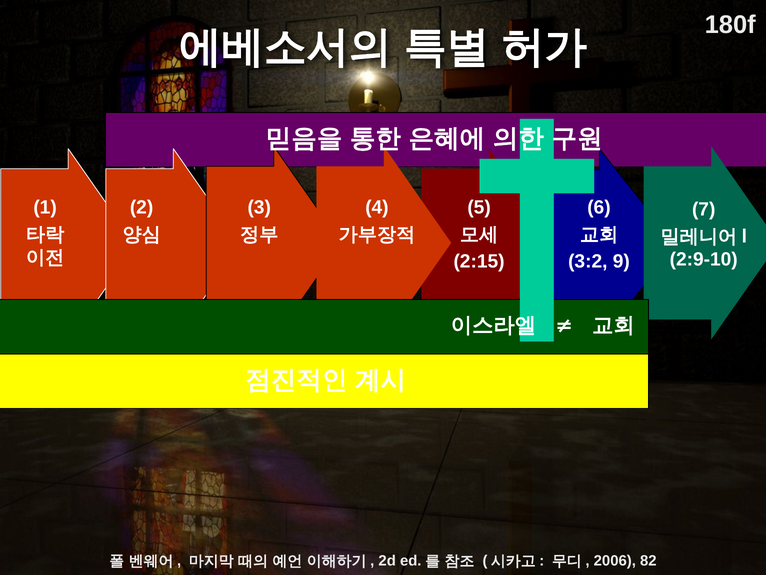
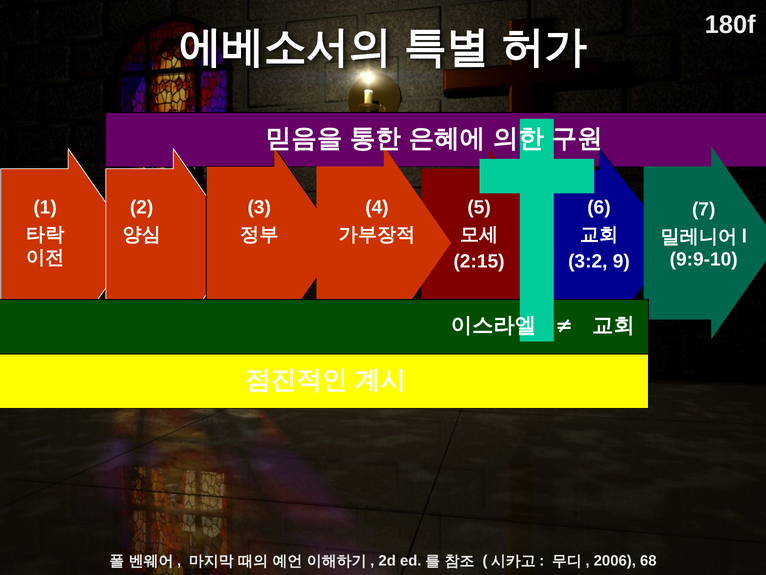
2:9-10: 2:9-10 -> 9:9-10
82: 82 -> 68
